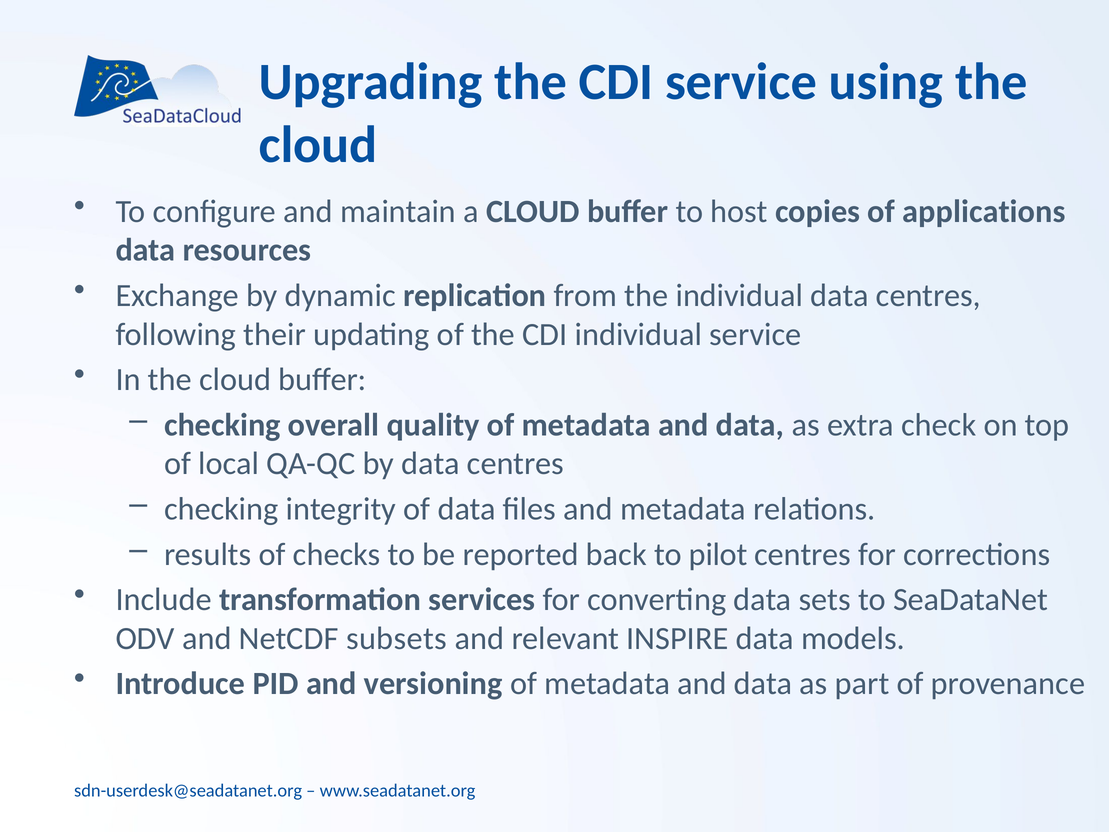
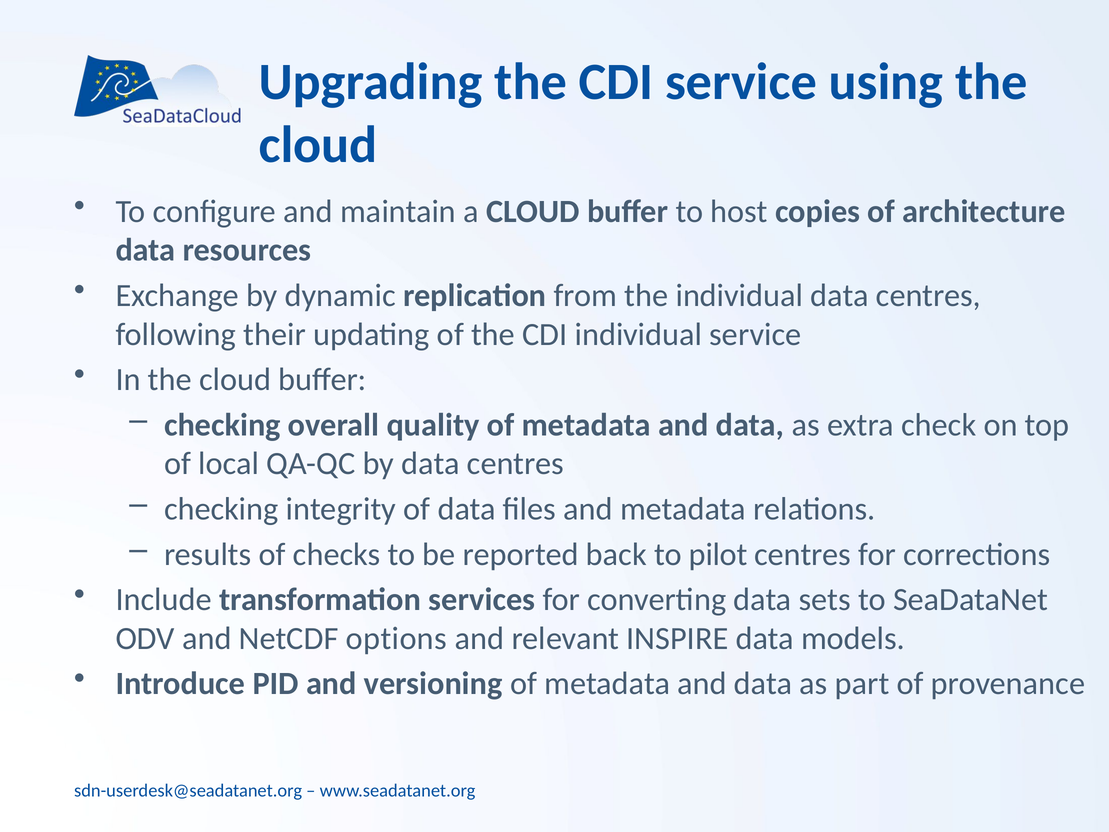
applications: applications -> architecture
subsets: subsets -> options
